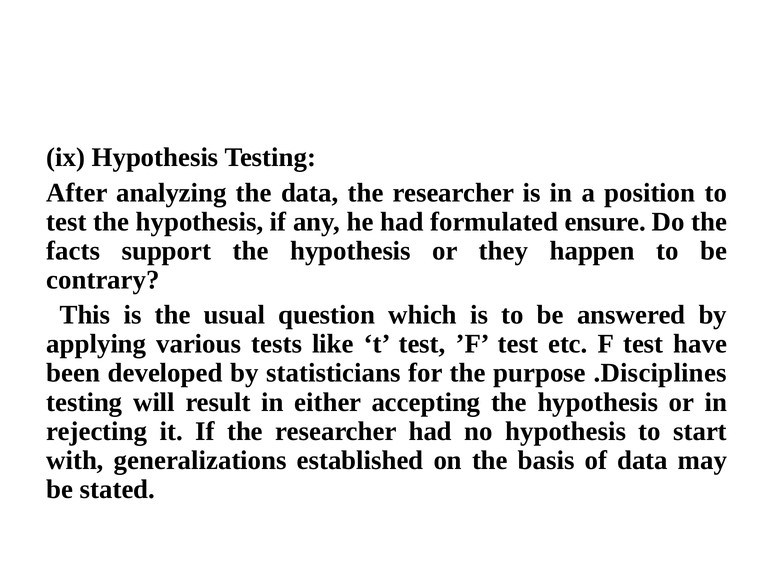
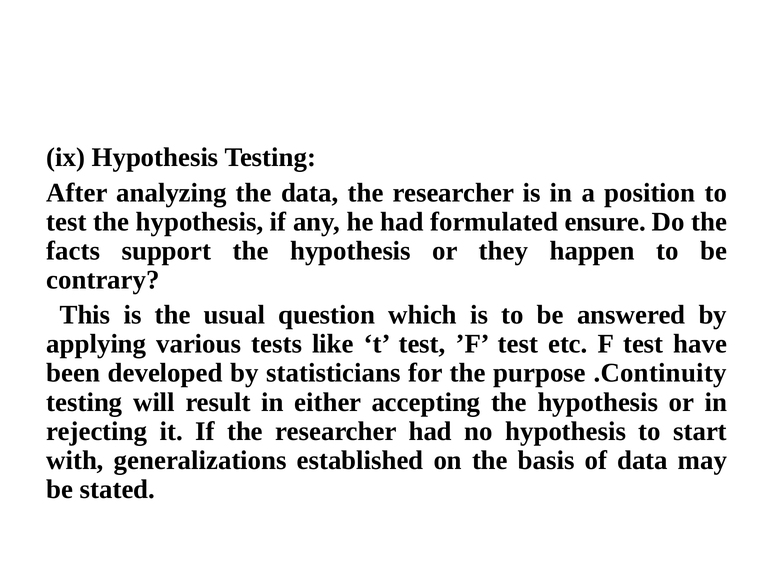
.Disciplines: .Disciplines -> .Continuity
